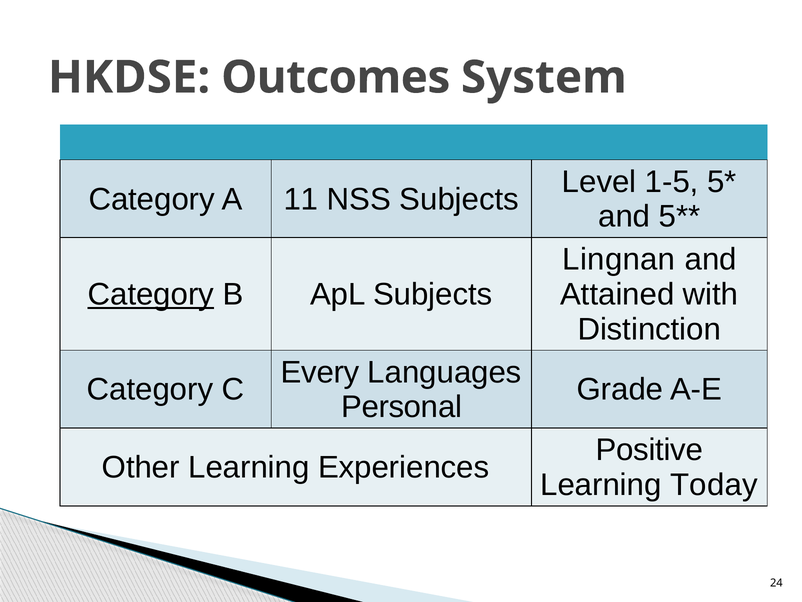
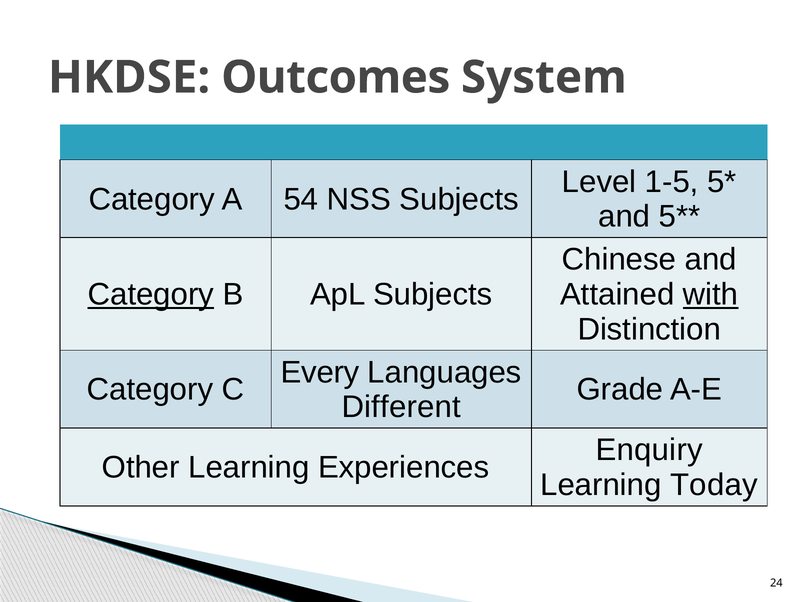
11: 11 -> 54
Lingnan: Lingnan -> Chinese
with underline: none -> present
Personal: Personal -> Different
Positive: Positive -> Enquiry
